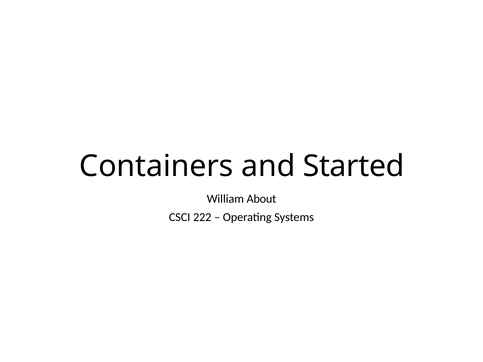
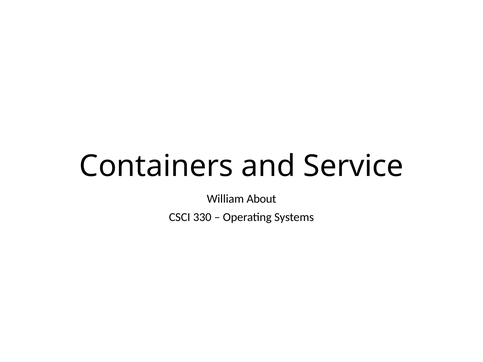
Started: Started -> Service
222: 222 -> 330
